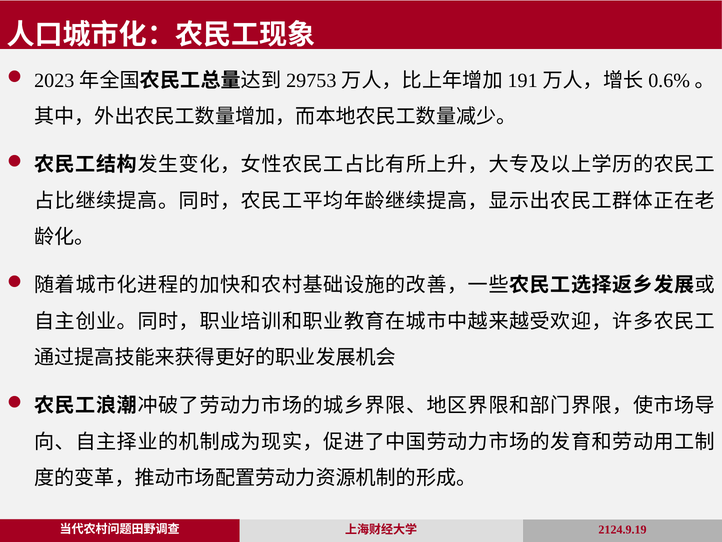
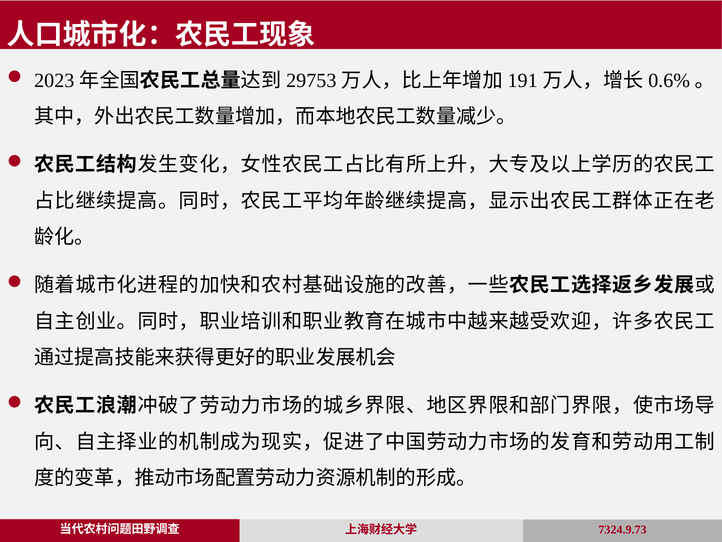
2124.9.19: 2124.9.19 -> 7324.9.73
